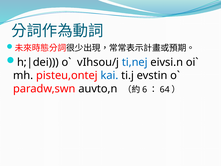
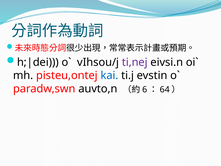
ti,nej colour: blue -> purple
